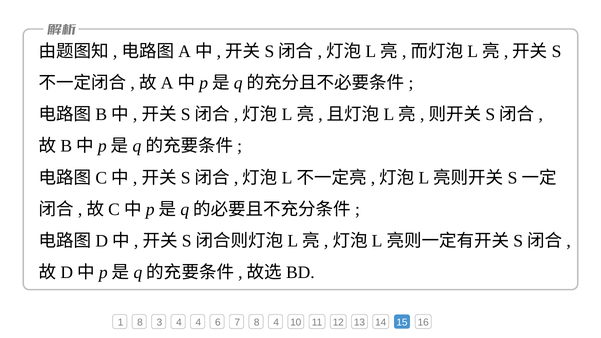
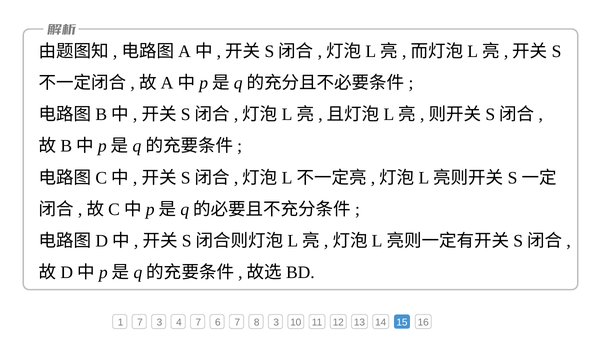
1 8: 8 -> 7
4 4: 4 -> 7
8 4: 4 -> 3
